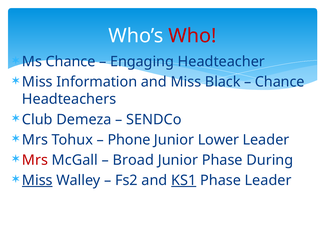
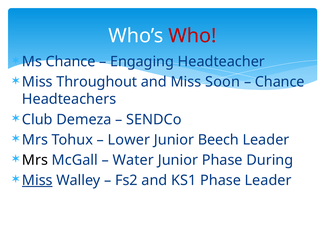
Information: Information -> Throughout
Black: Black -> Soon
Phone: Phone -> Lower
Lower: Lower -> Beech
Mrs at (35, 160) colour: red -> black
Broad: Broad -> Water
KS1 underline: present -> none
